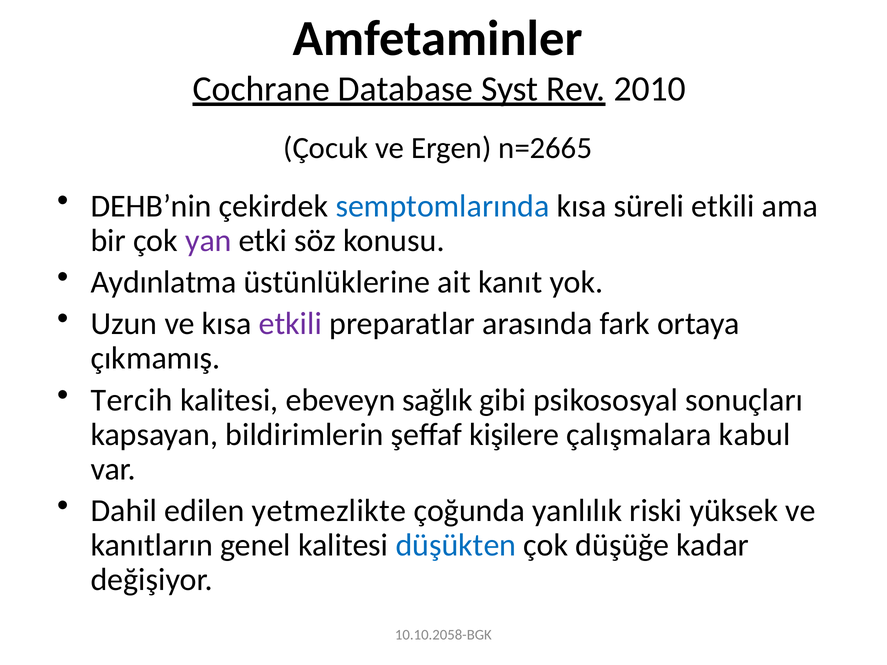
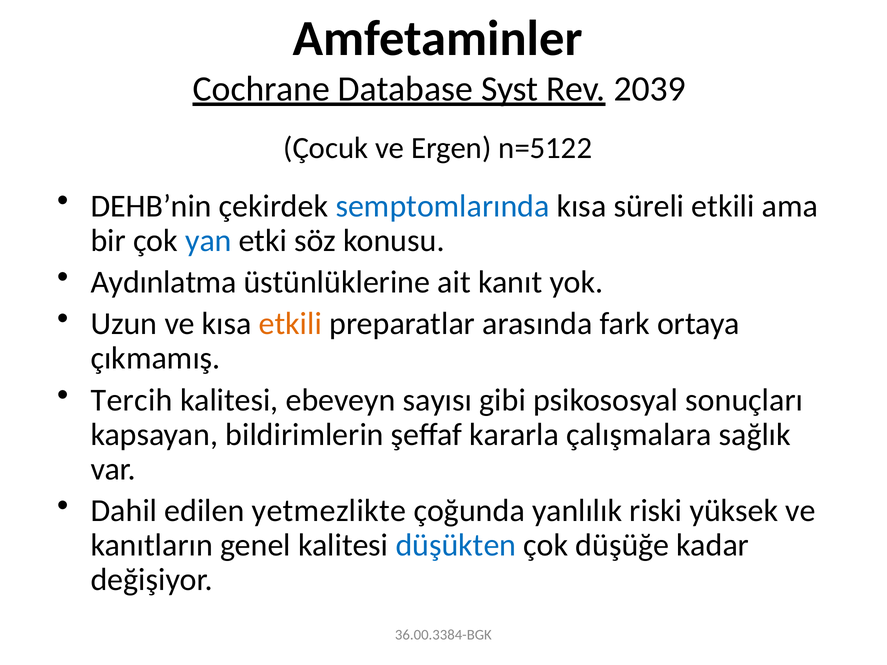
2010: 2010 -> 2039
n=2665: n=2665 -> n=5122
yan colour: purple -> blue
etkili at (290, 324) colour: purple -> orange
sağlık: sağlık -> sayısı
kişilere: kişilere -> kararla
kabul: kabul -> sağlık
10.10.2058-BGK: 10.10.2058-BGK -> 36.00.3384-BGK
